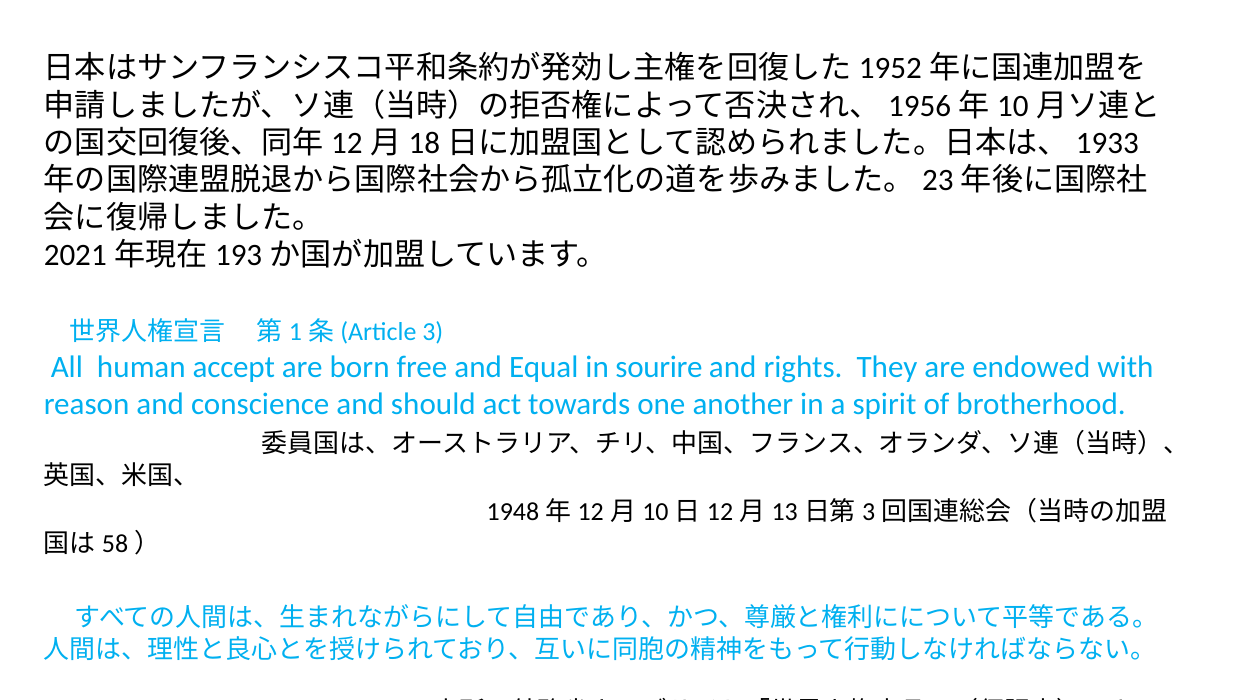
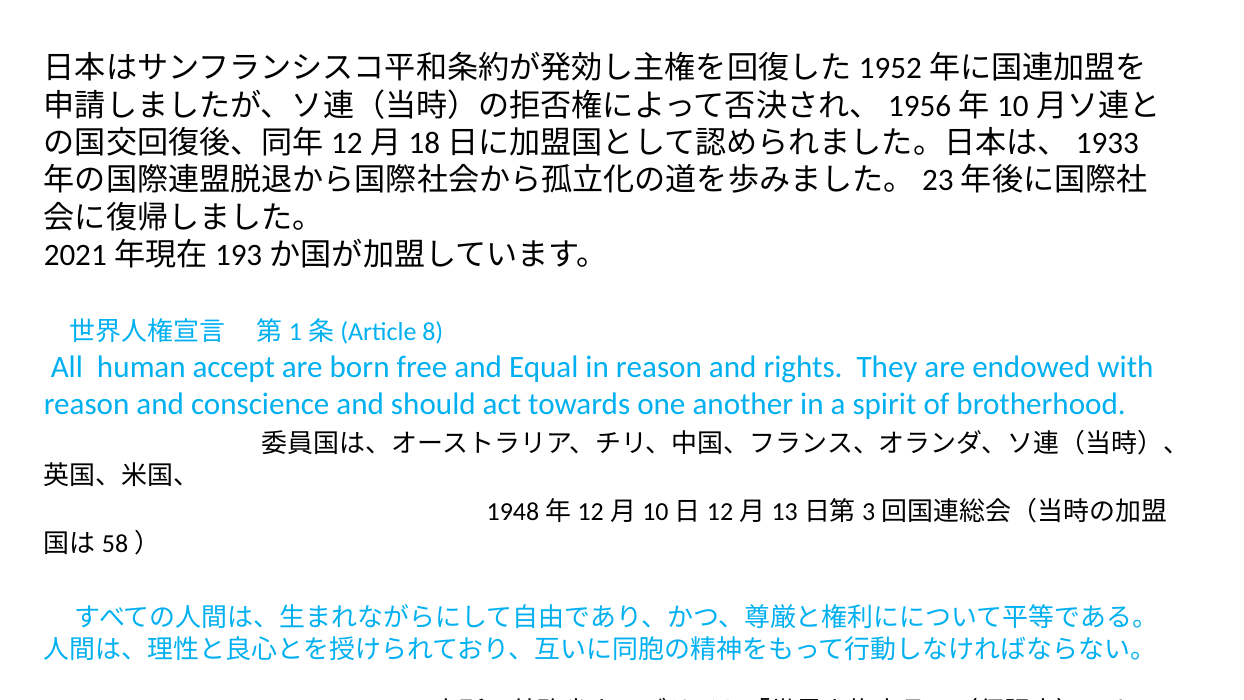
3: 3 -> 8
in sourire: sourire -> reason
